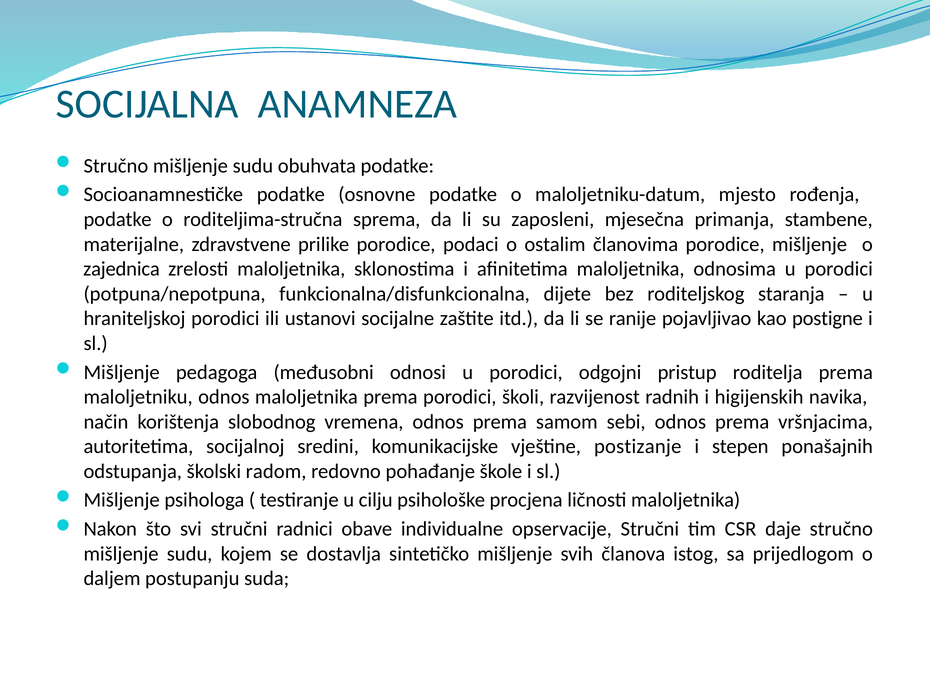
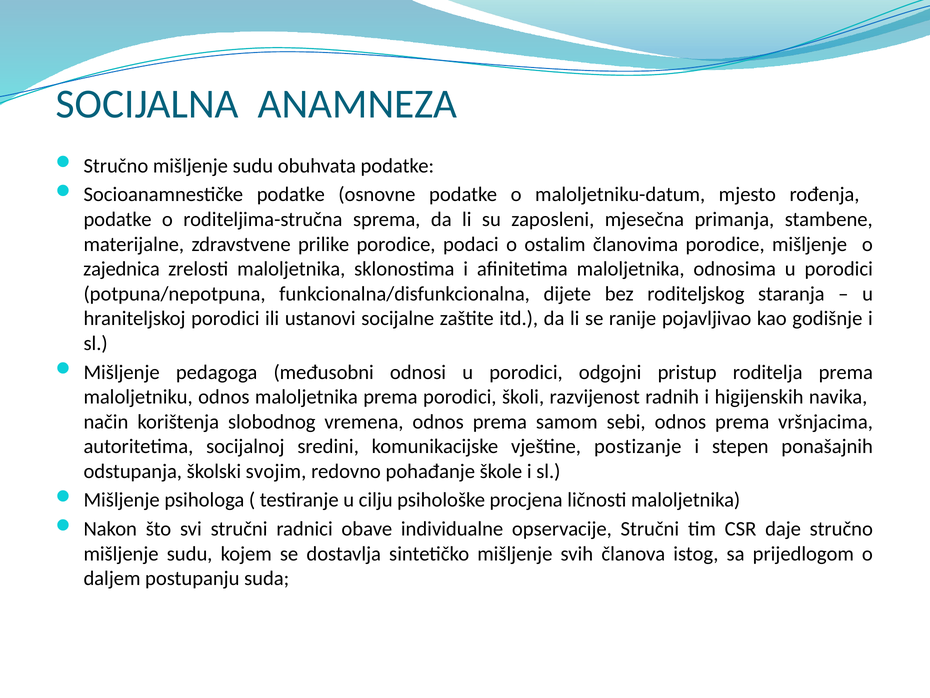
postigne: postigne -> godišnje
radom: radom -> svojim
